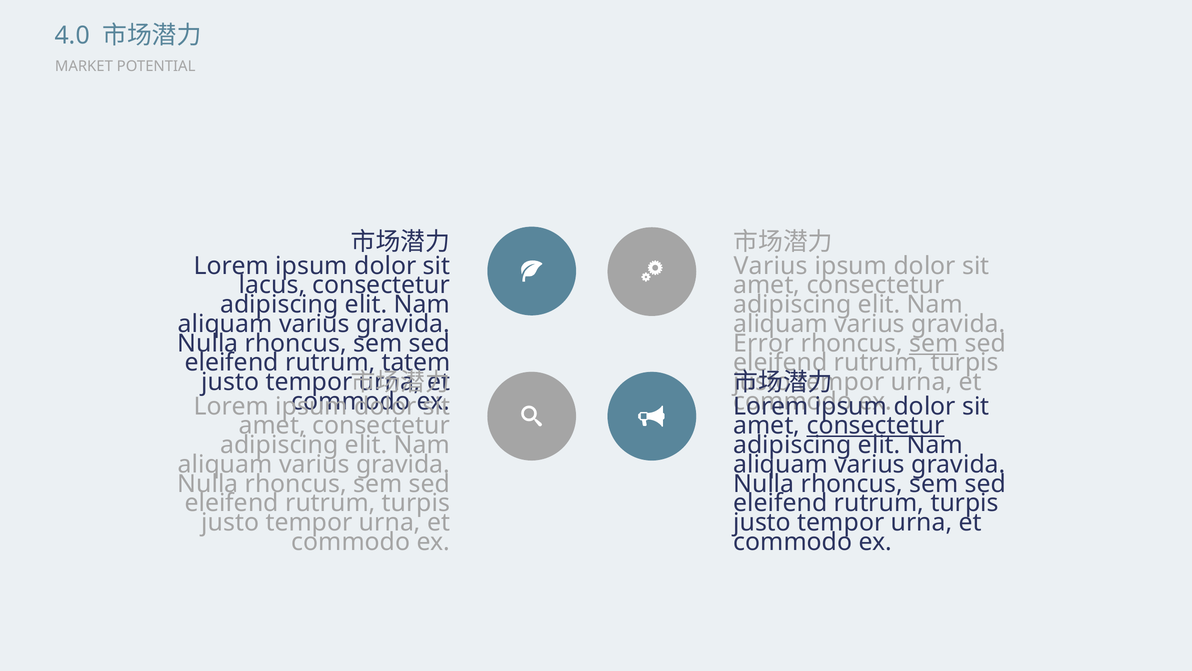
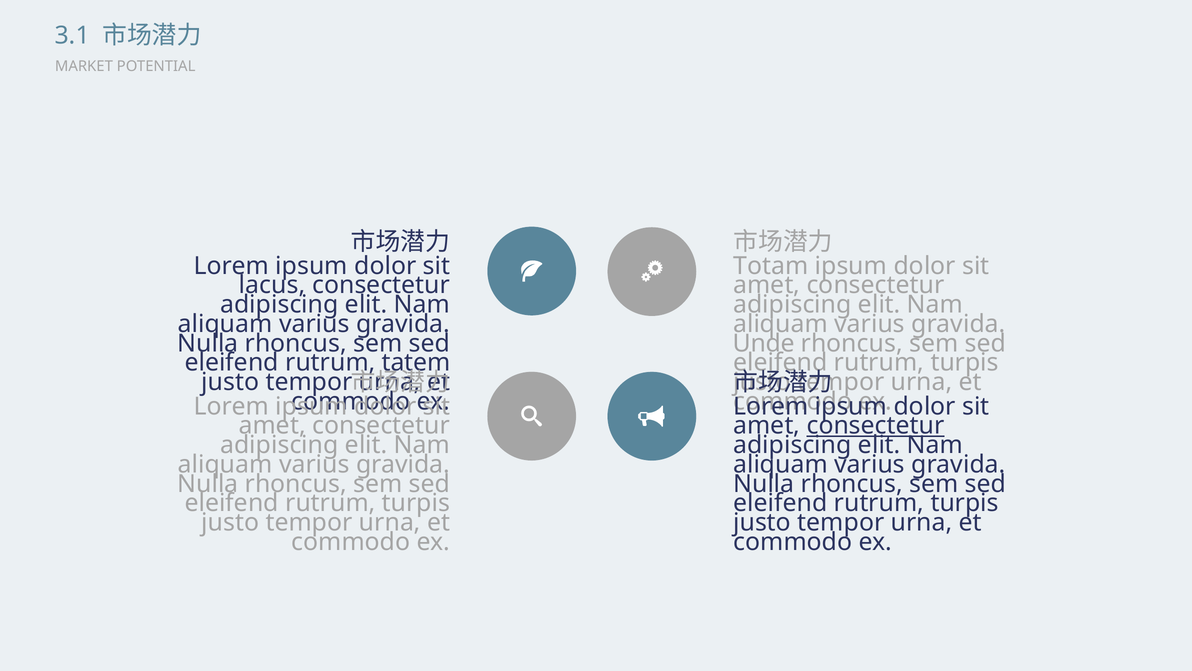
4.0: 4.0 -> 3.1
Varius at (771, 266): Varius -> Totam
Error: Error -> Unde
sem at (934, 343) underline: present -> none
